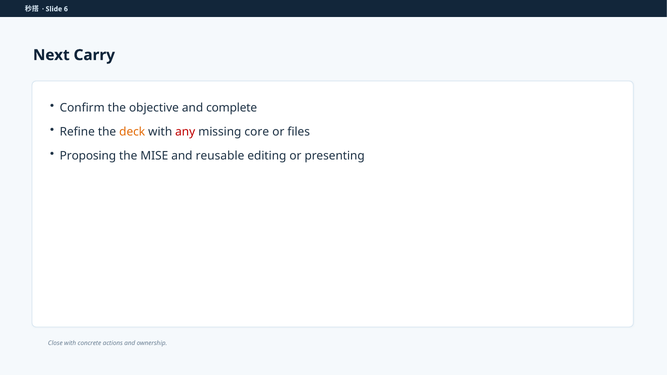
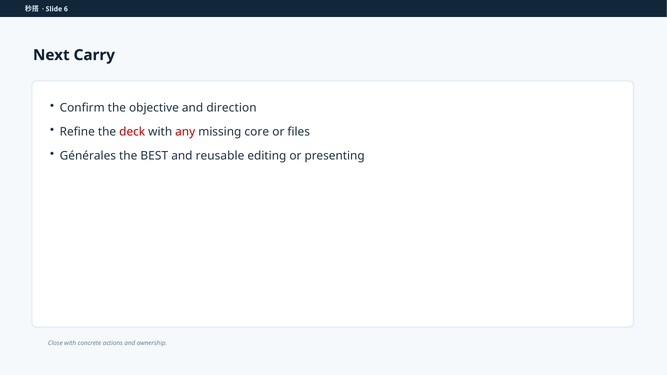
complete: complete -> direction
deck colour: orange -> red
Proposing: Proposing -> Générales
MISE: MISE -> BEST
